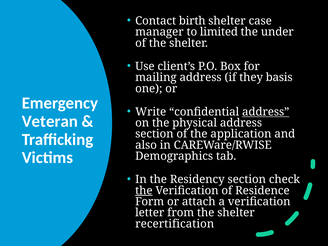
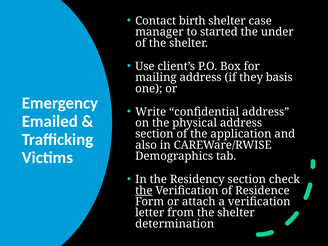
limited: limited -> started
address at (266, 112) underline: present -> none
Veteran: Veteran -> Emailed
recertification: recertification -> determination
